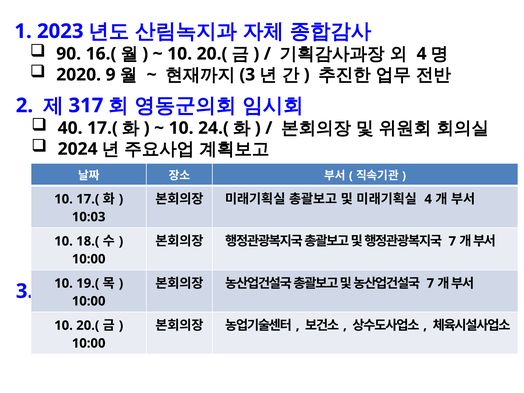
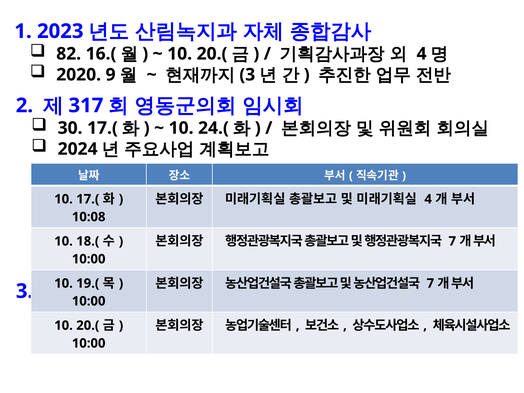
90: 90 -> 82
40: 40 -> 30
10:03: 10:03 -> 10:08
